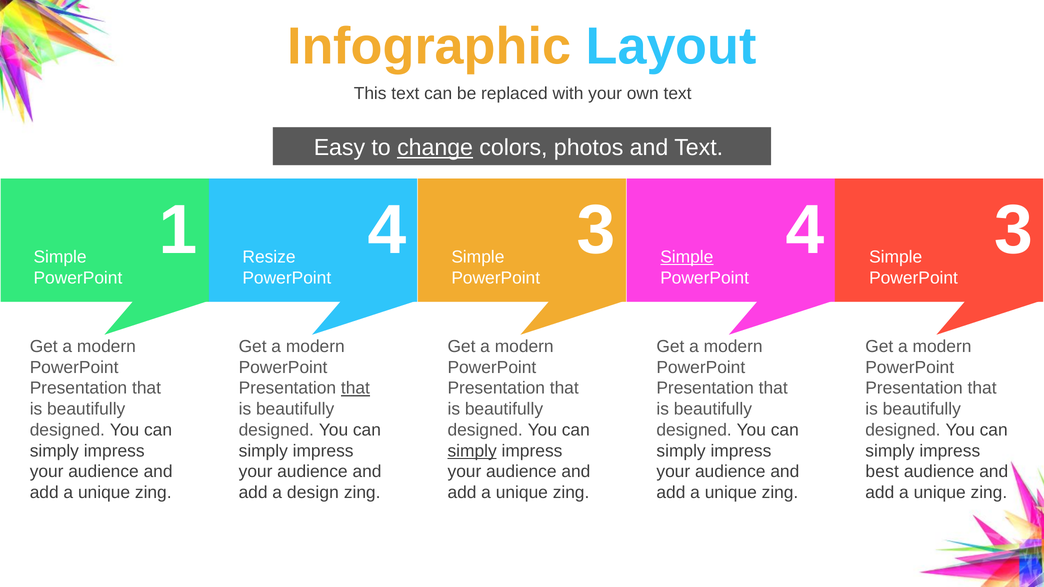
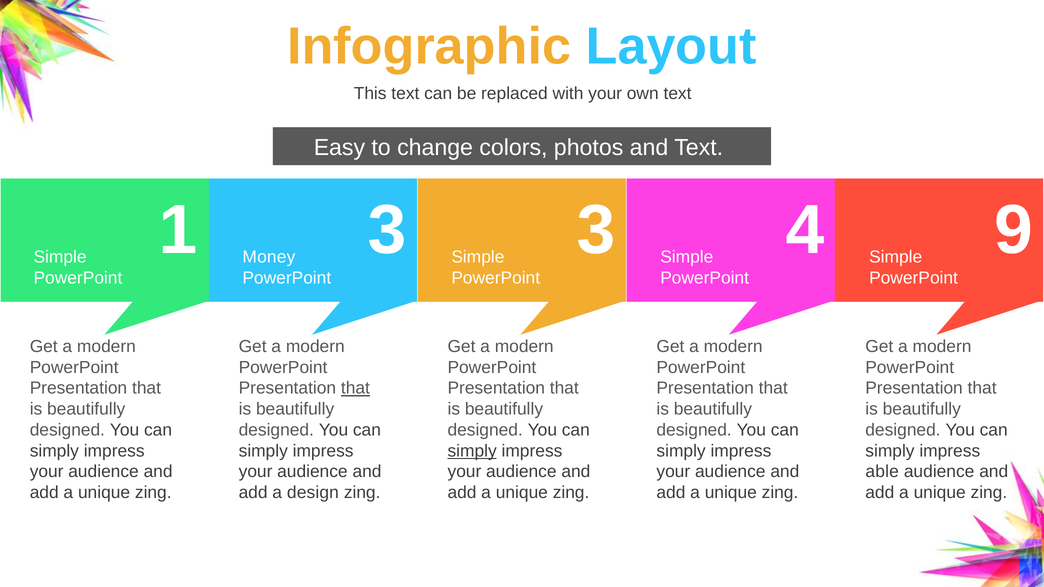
change underline: present -> none
1 4: 4 -> 3
3 4 3: 3 -> 9
Resize: Resize -> Money
Simple at (687, 257) underline: present -> none
best: best -> able
